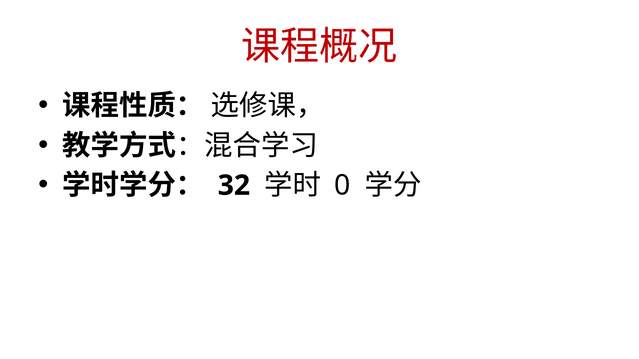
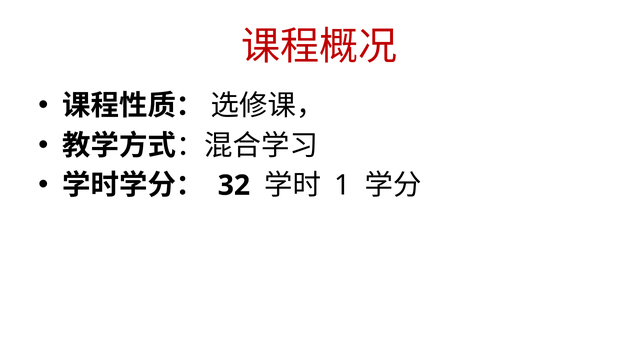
0: 0 -> 1
